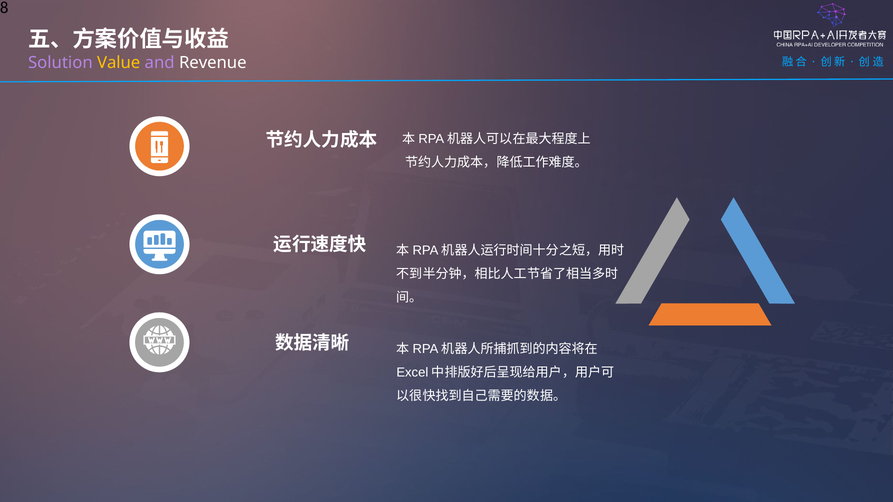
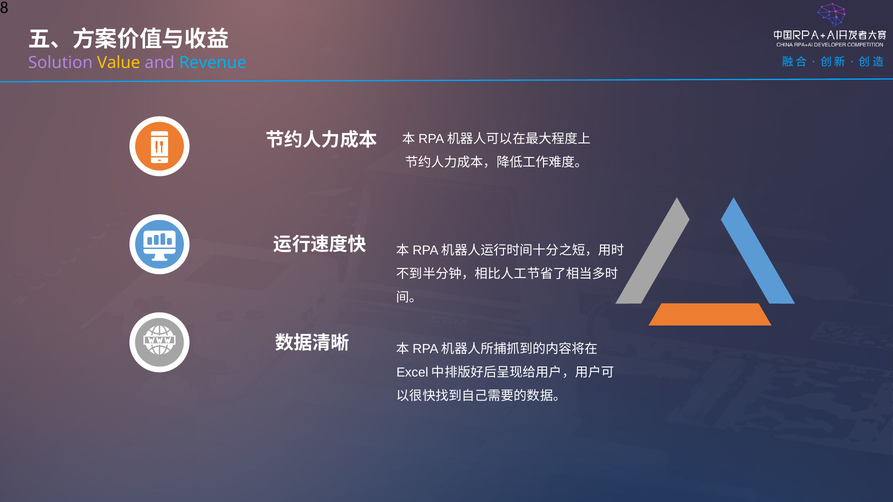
Revenue colour: white -> light blue
